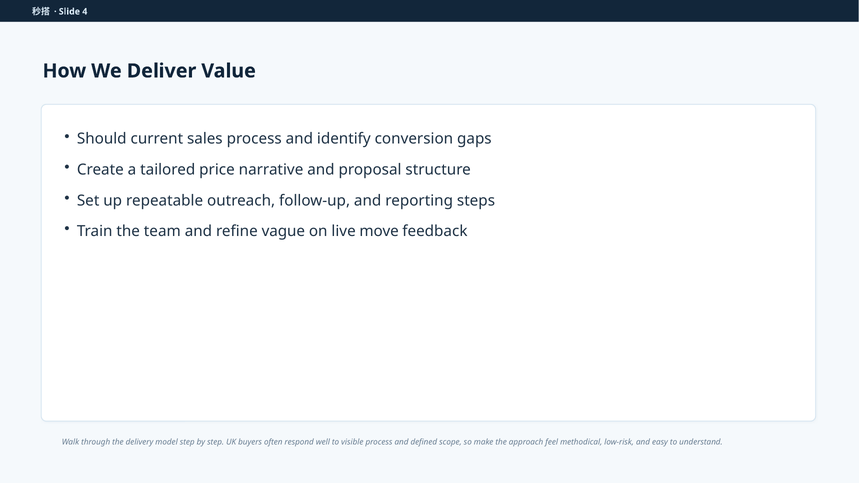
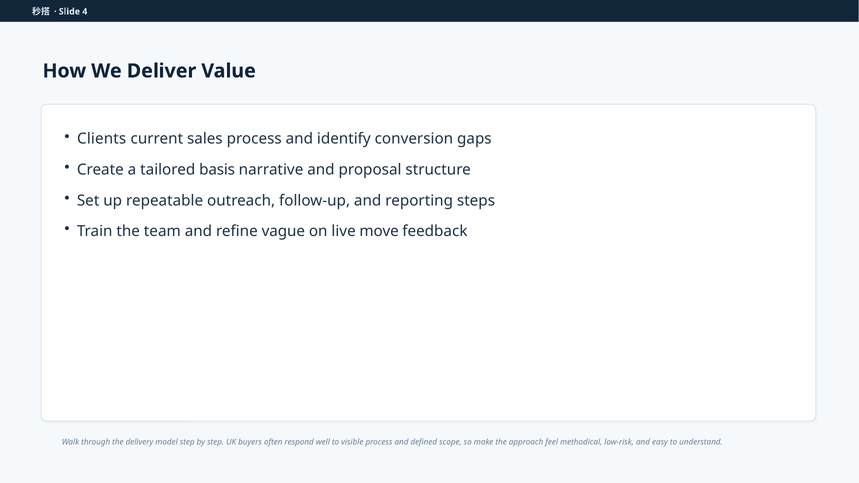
Should: Should -> Clients
price: price -> basis
